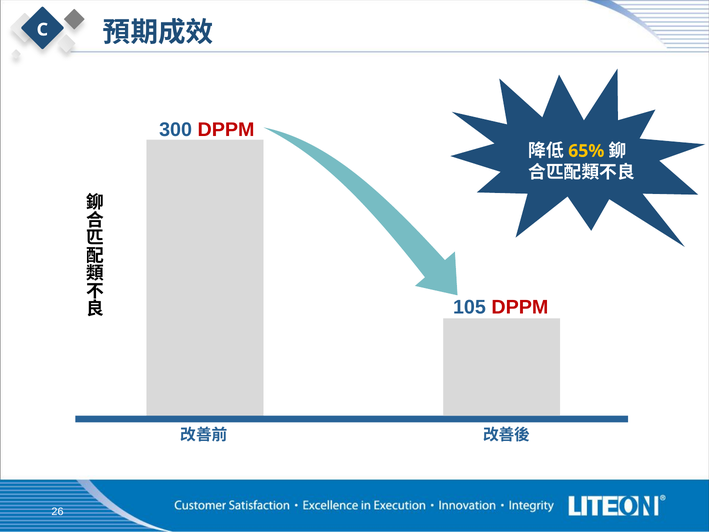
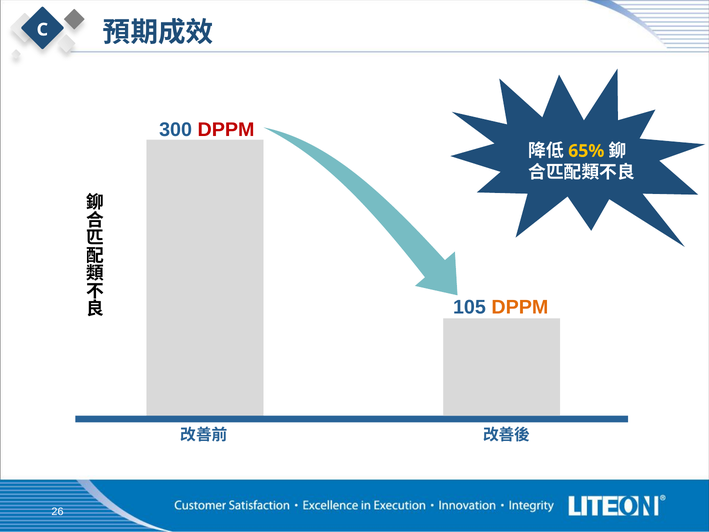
DPPM at (520, 307) colour: red -> orange
